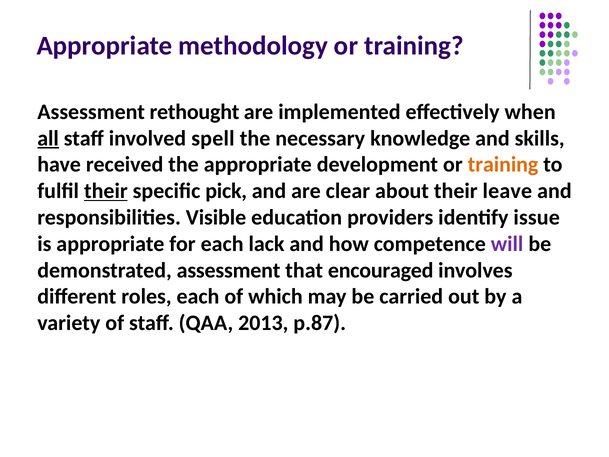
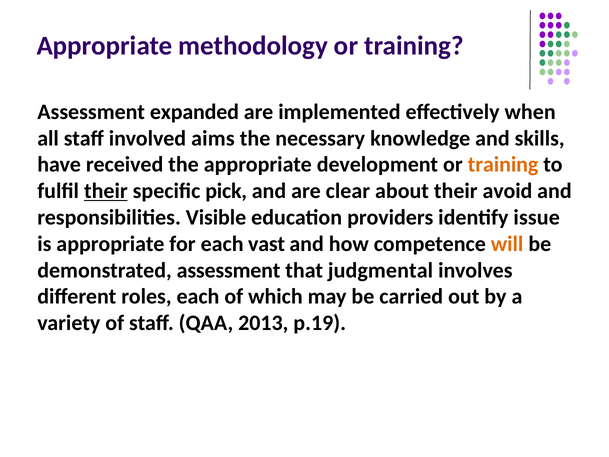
rethought: rethought -> expanded
all underline: present -> none
spell: spell -> aims
leave: leave -> avoid
lack: lack -> vast
will colour: purple -> orange
encouraged: encouraged -> judgmental
p.87: p.87 -> p.19
